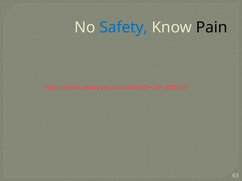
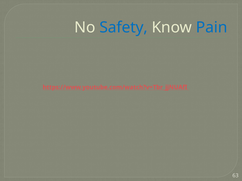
Pain colour: black -> blue
